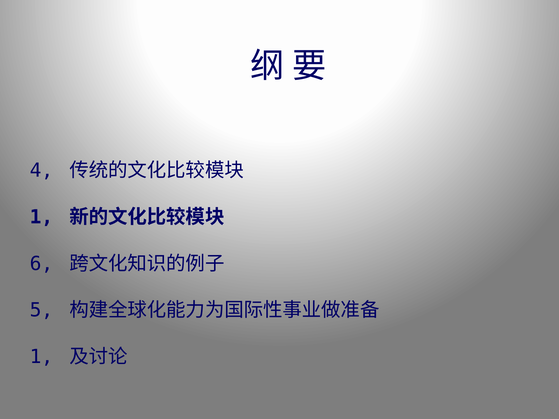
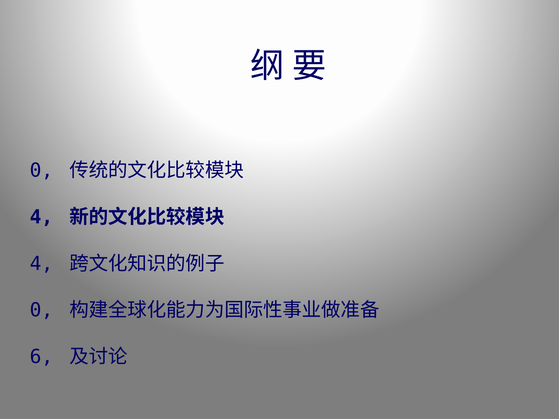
4 at (41, 171): 4 -> 0
1 at (41, 217): 1 -> 4
6 at (41, 264): 6 -> 4
5 at (41, 310): 5 -> 0
1 at (41, 357): 1 -> 6
